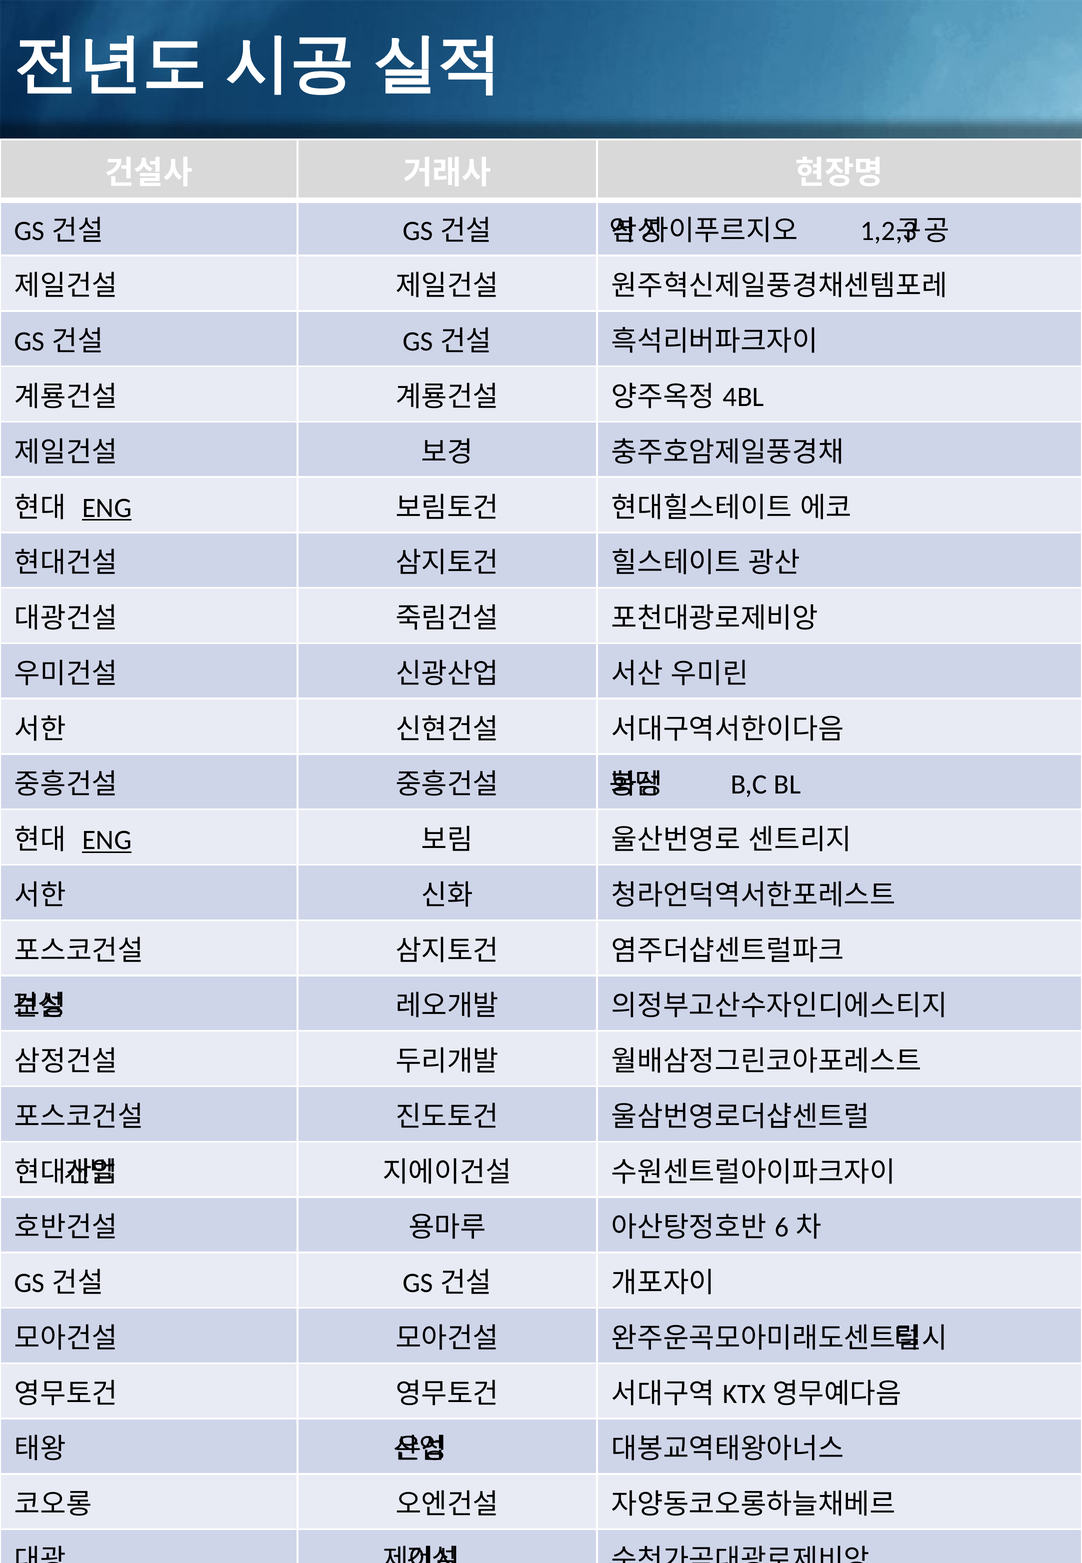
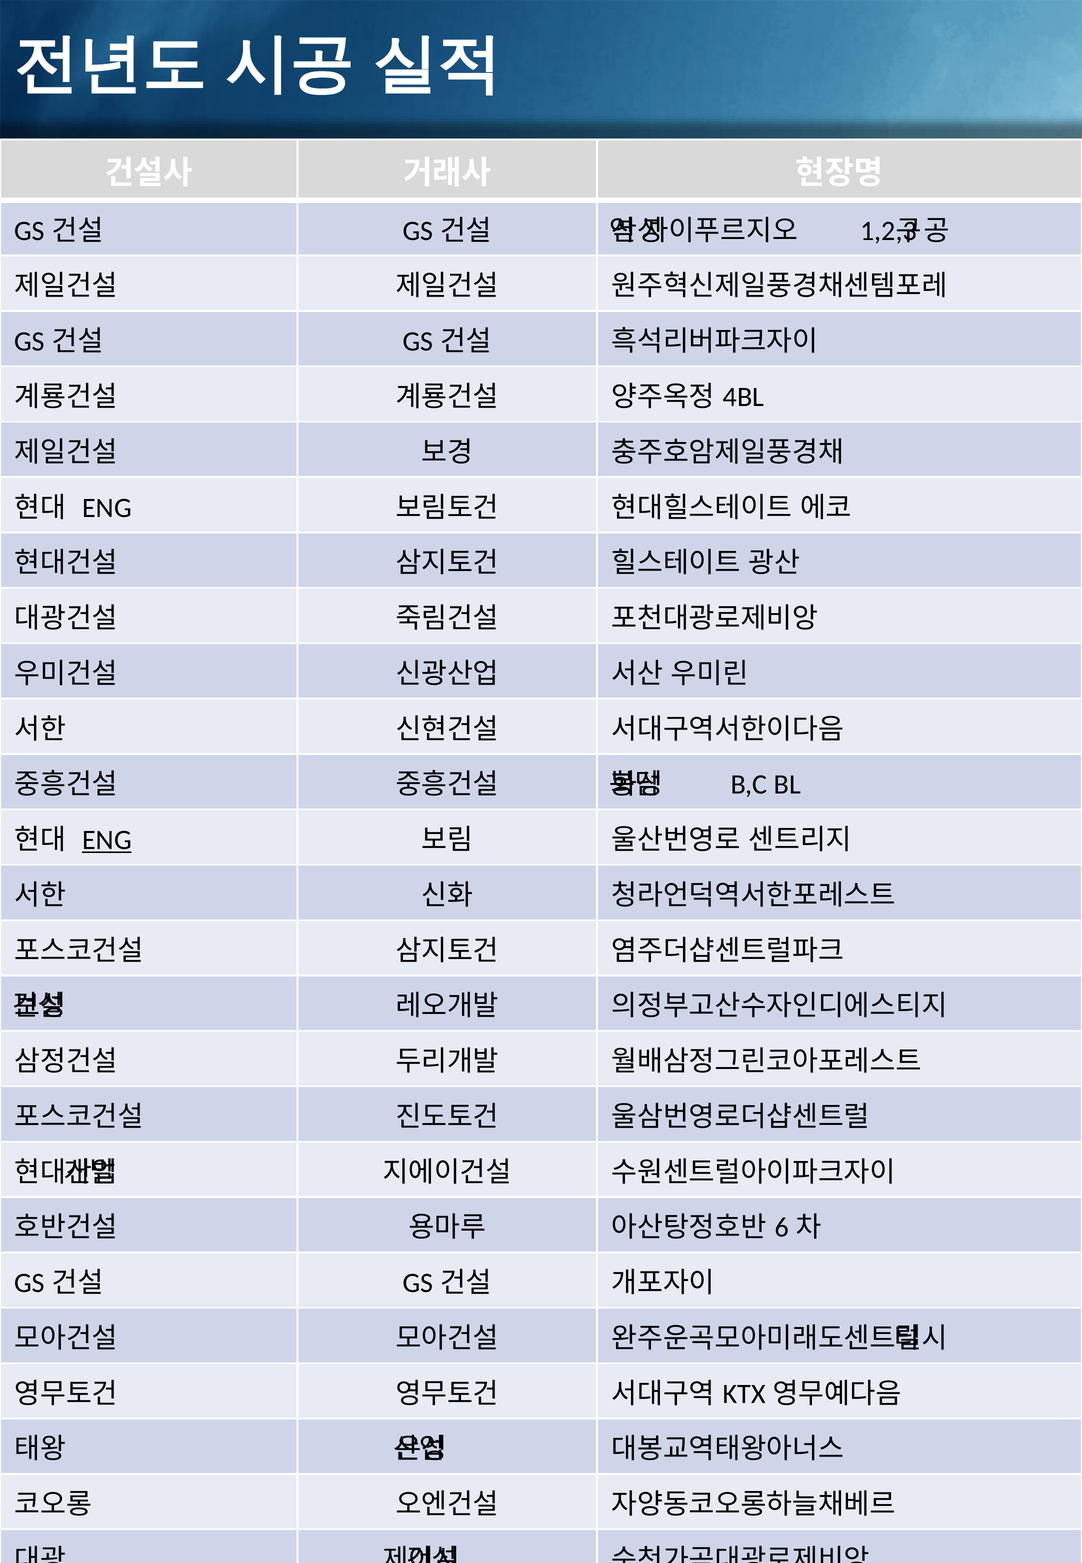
ENG at (107, 508) underline: present -> none
